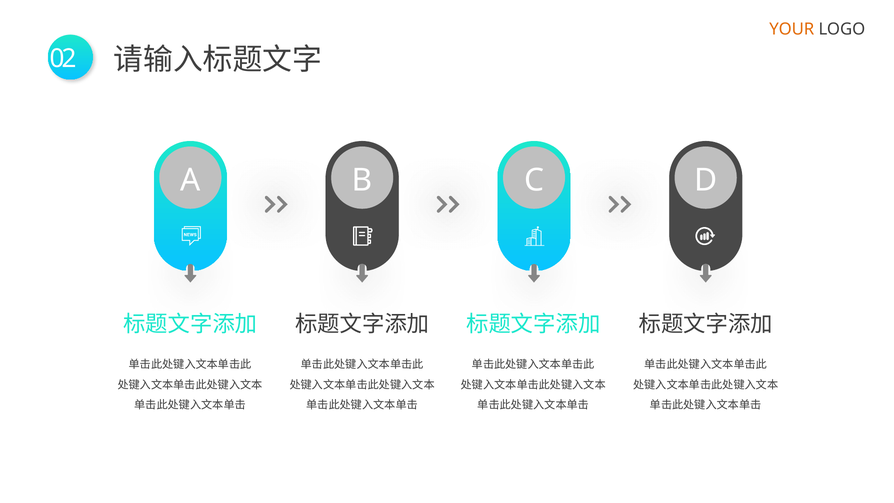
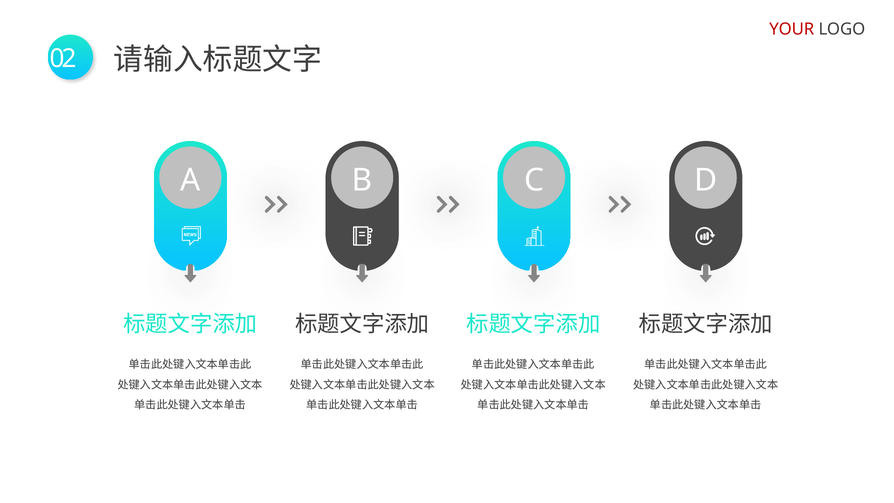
YOUR colour: orange -> red
